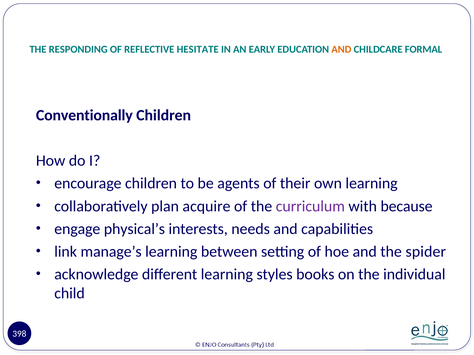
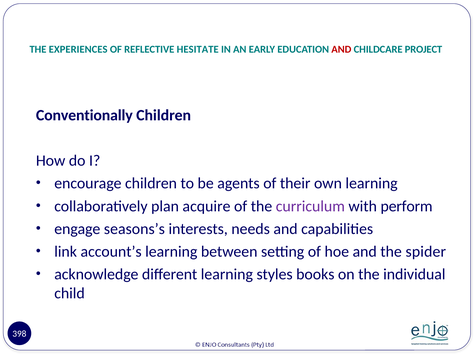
RESPONDING: RESPONDING -> EXPERIENCES
AND at (341, 50) colour: orange -> red
FORMAL: FORMAL -> PROJECT
because: because -> perform
physical’s: physical’s -> seasons’s
manage’s: manage’s -> account’s
